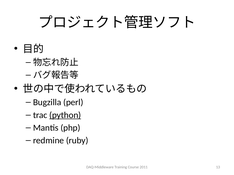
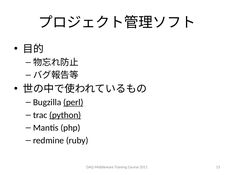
perl underline: none -> present
